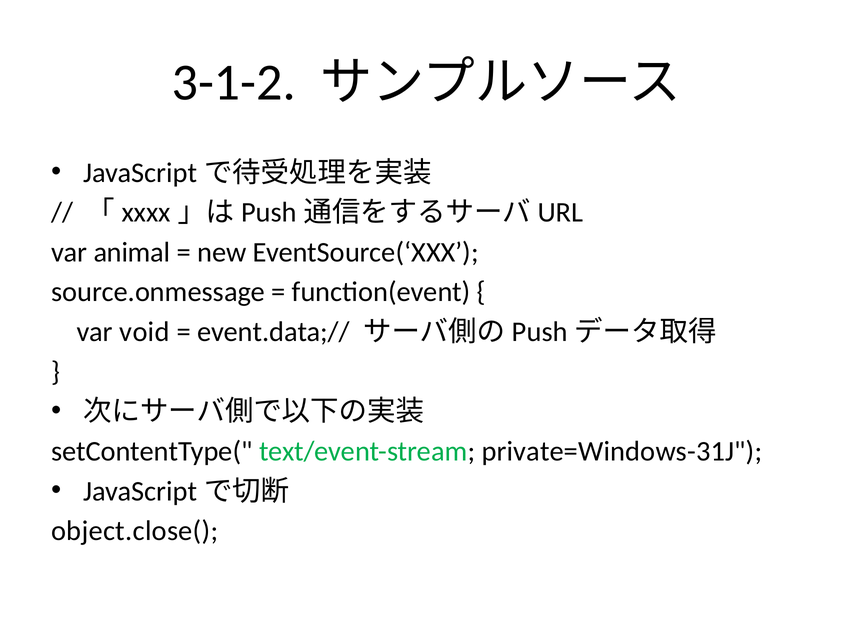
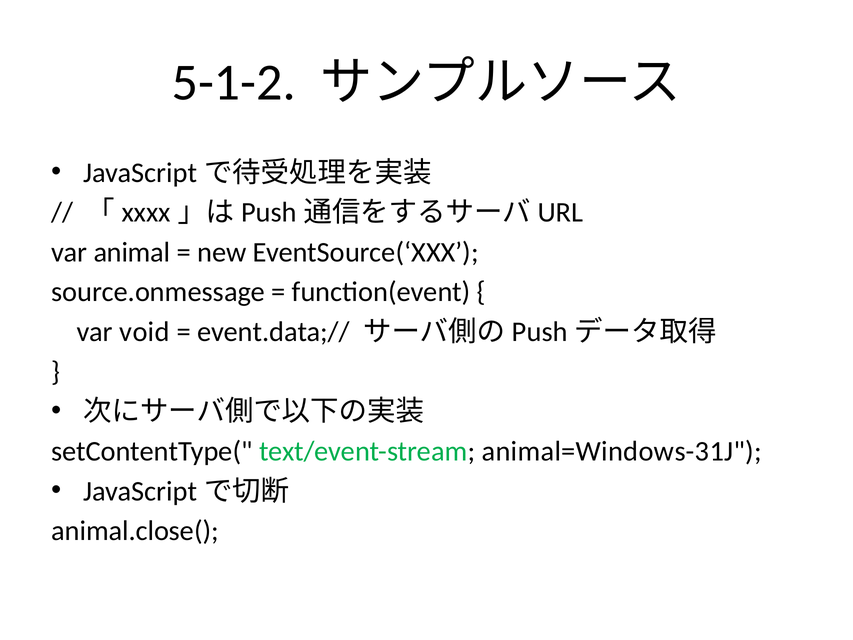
3-1-2: 3-1-2 -> 5-1-2
private=Windows-31J: private=Windows-31J -> animal=Windows-31J
object.close(: object.close( -> animal.close(
